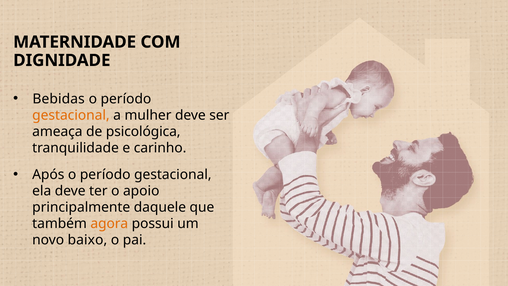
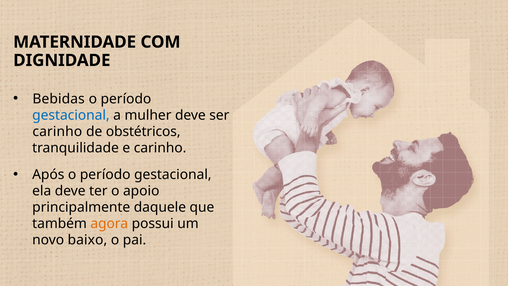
gestacional at (71, 115) colour: orange -> blue
ameaça at (57, 131): ameaça -> carinho
psicológica: psicológica -> obstétricos
